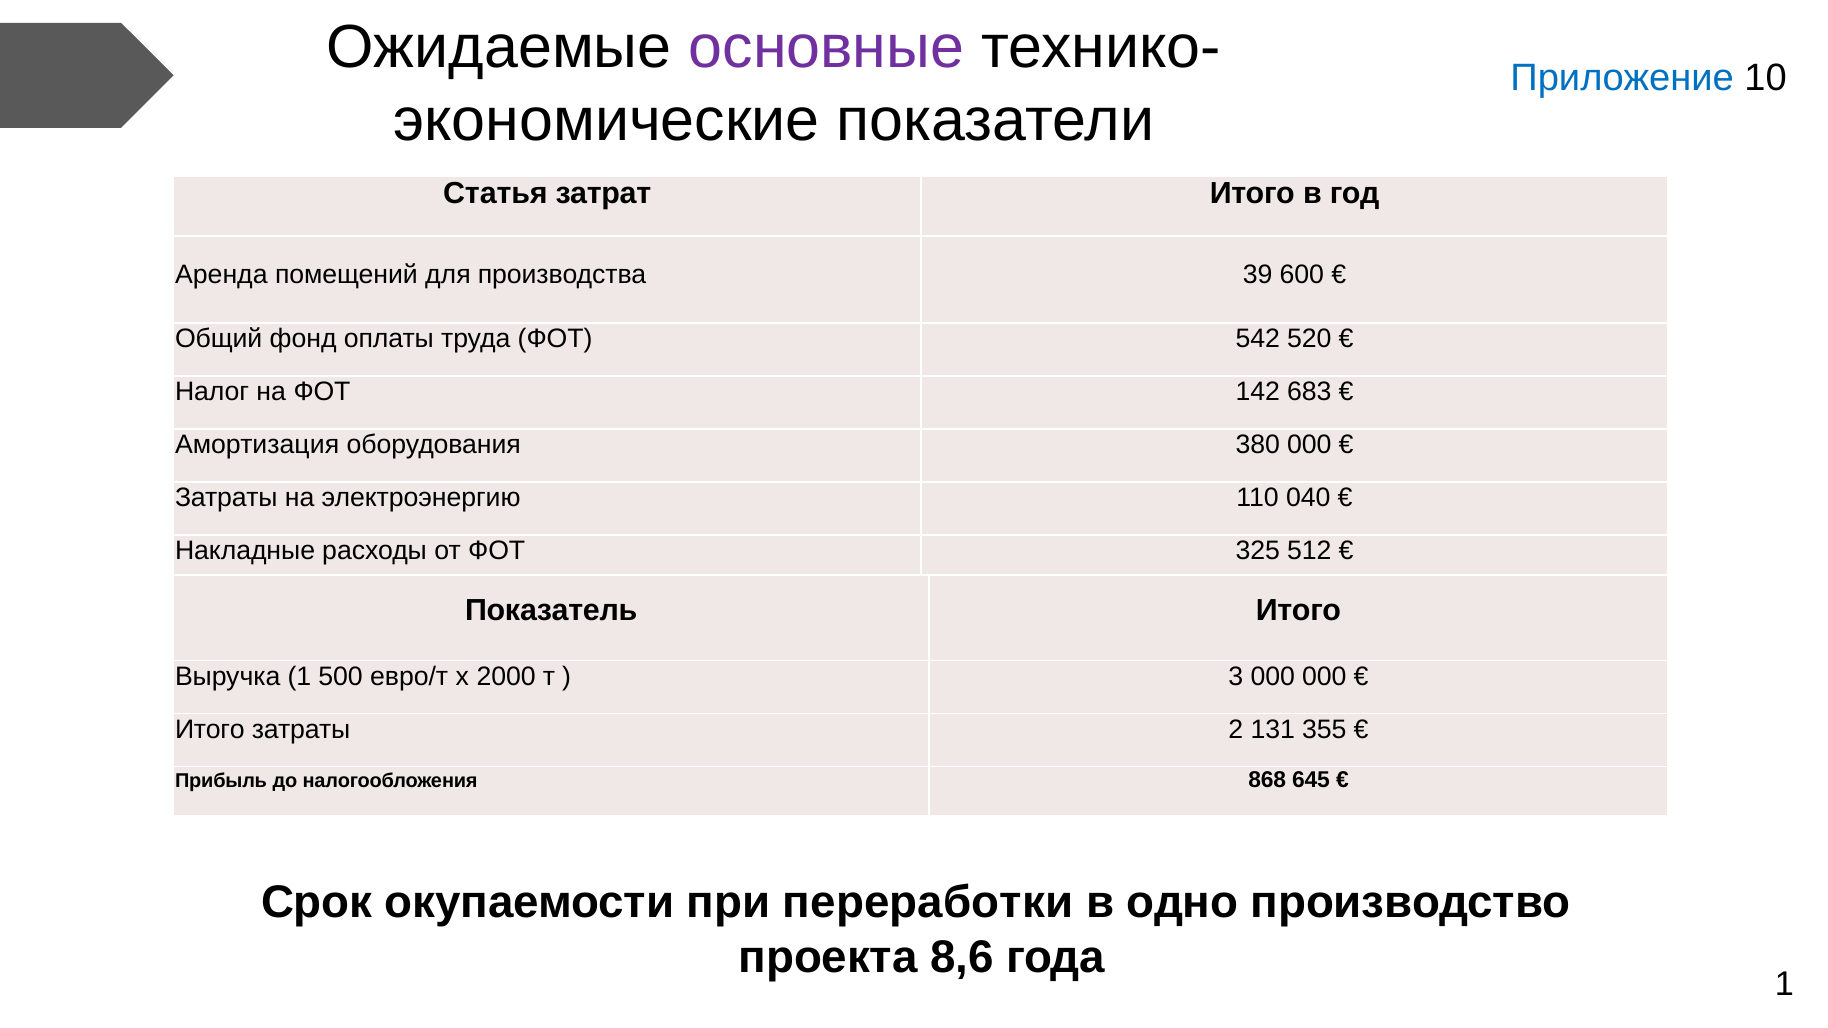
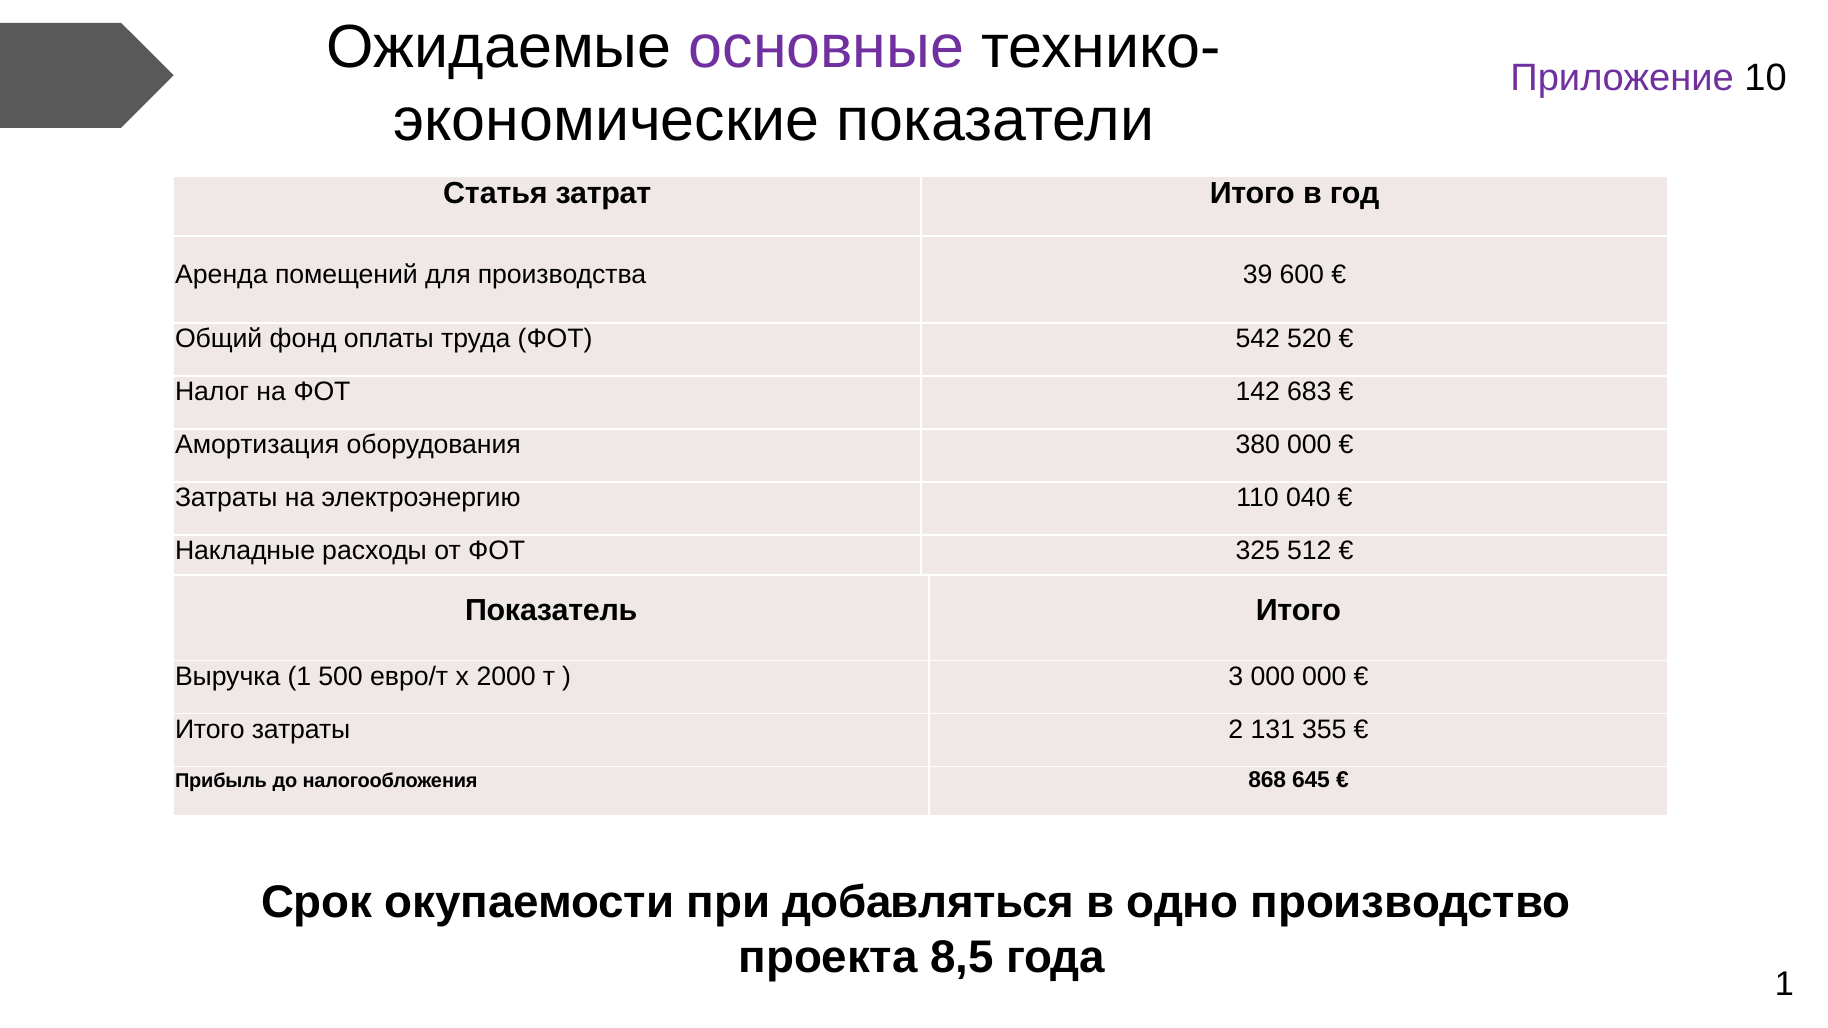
Приложение colour: blue -> purple
переработки: переработки -> добавляться
8,6: 8,6 -> 8,5
